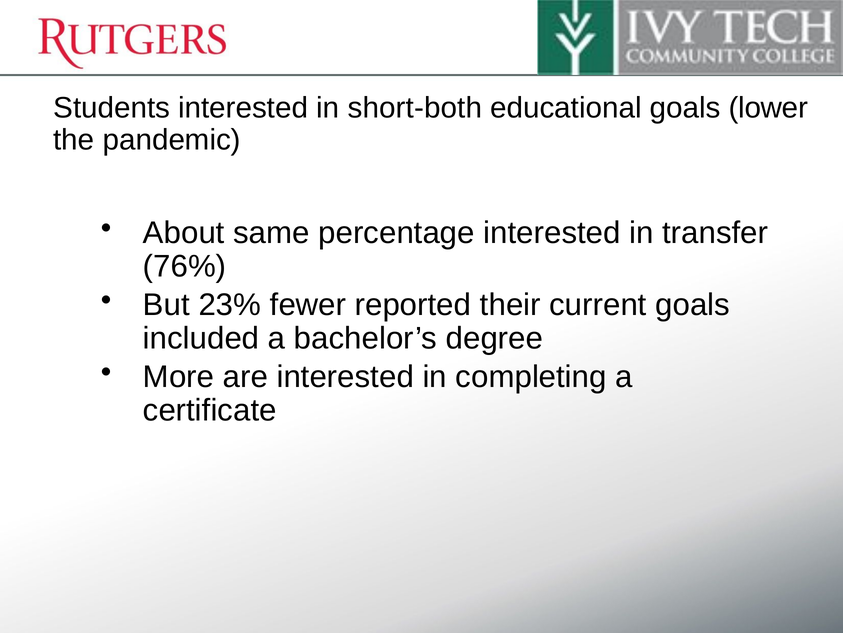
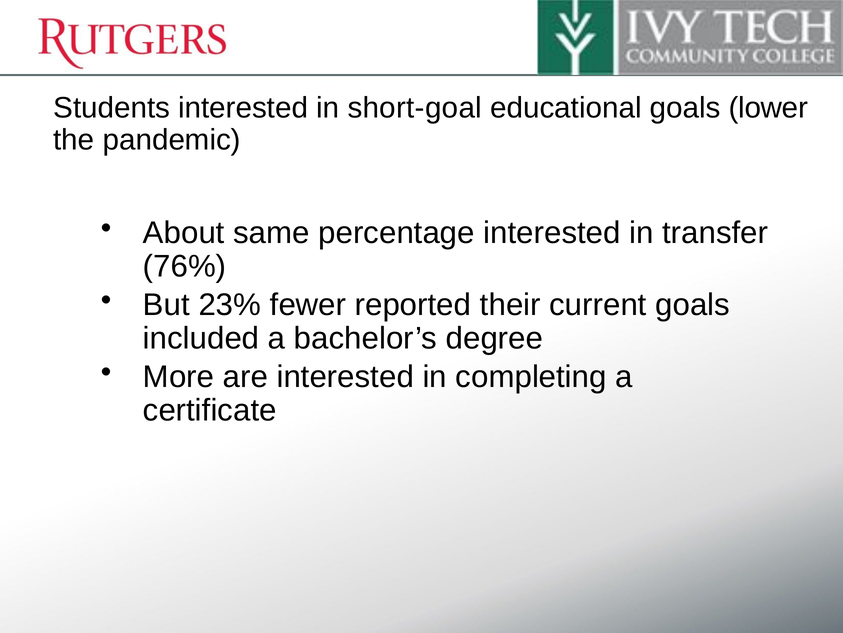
short-both: short-both -> short-goal
